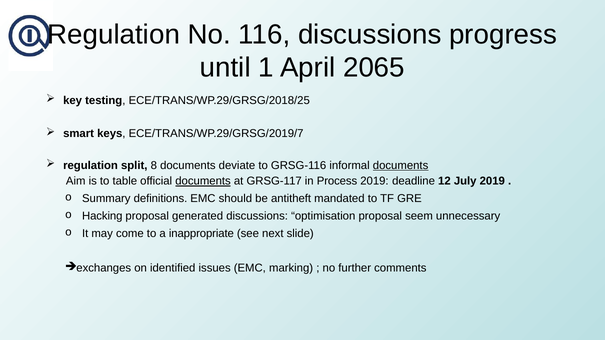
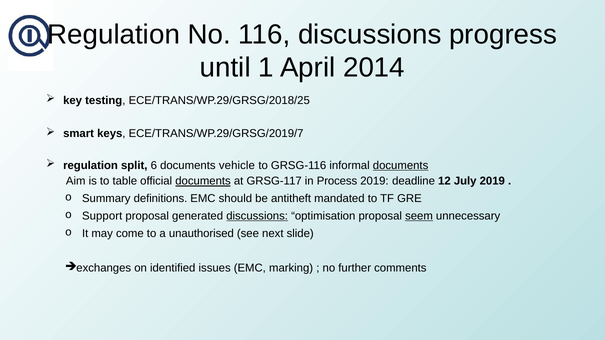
2065: 2065 -> 2014
8: 8 -> 6
deviate: deviate -> vehicle
Hacking: Hacking -> Support
discussions at (257, 216) underline: none -> present
seem underline: none -> present
inappropriate: inappropriate -> unauthorised
